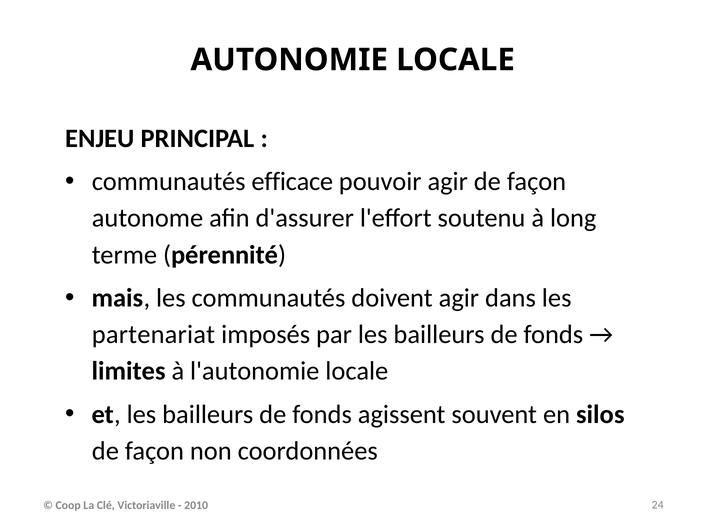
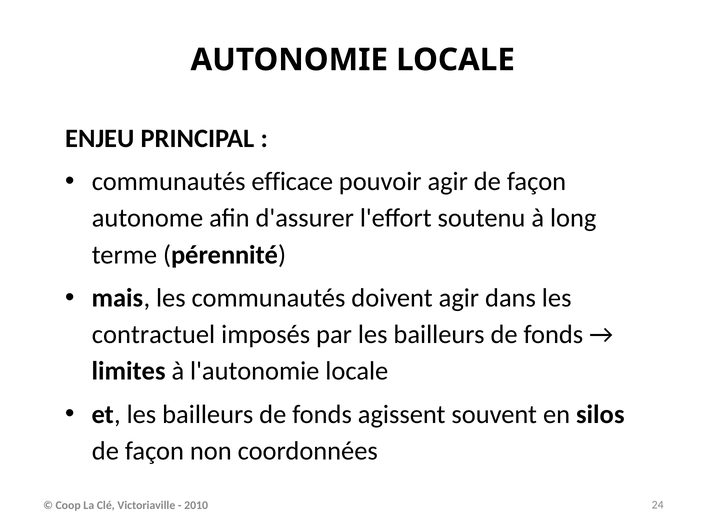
partenariat: partenariat -> contractuel
